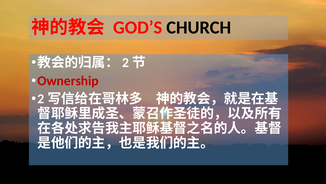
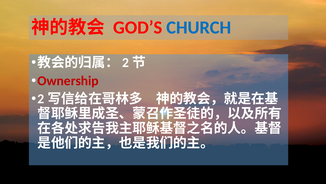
CHURCH colour: black -> blue
